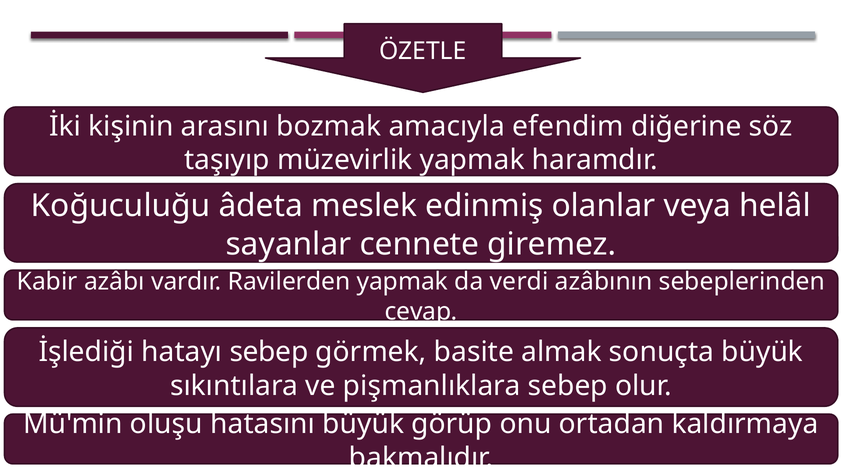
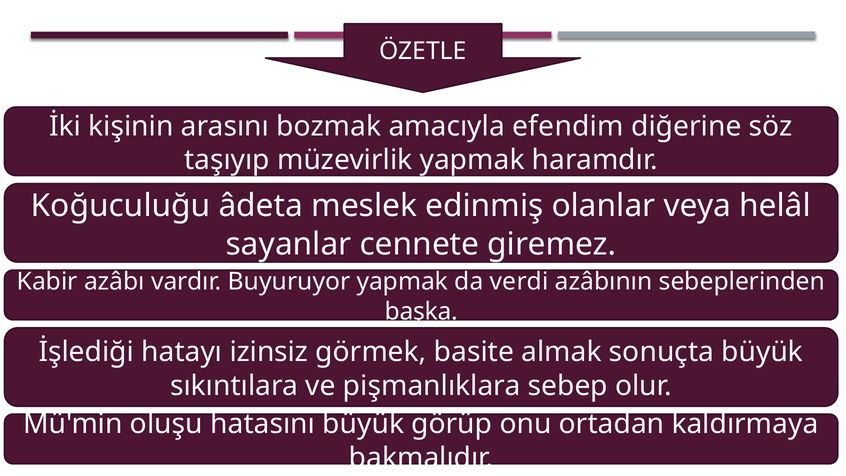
Ravilerden: Ravilerden -> Buyuruyor
cevap: cevap -> başka
hatayı sebep: sebep -> izinsiz
